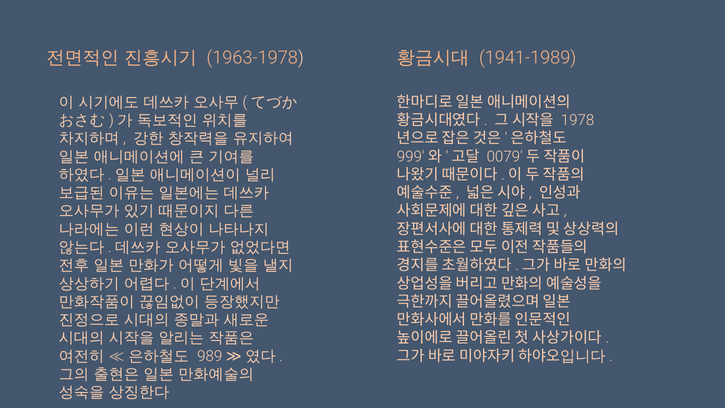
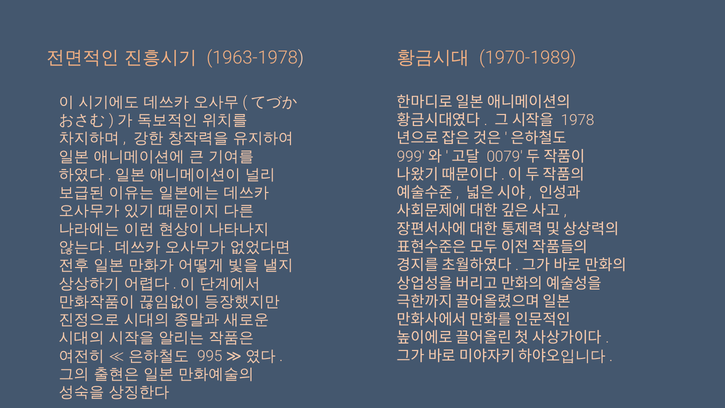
1941-1989: 1941-1989 -> 1970-1989
989: 989 -> 995
